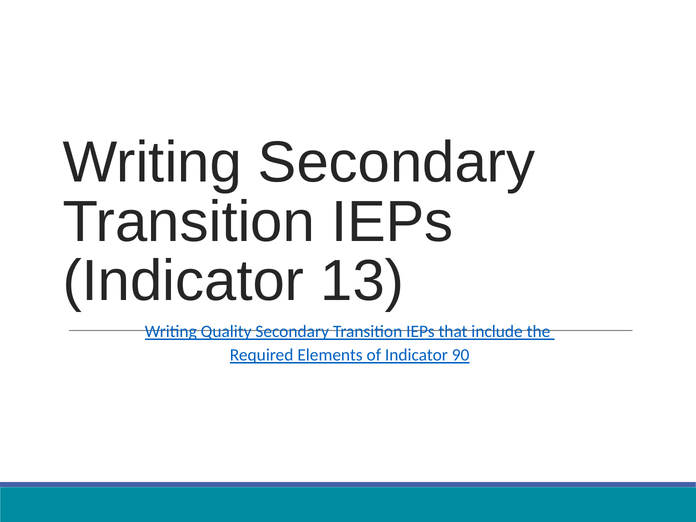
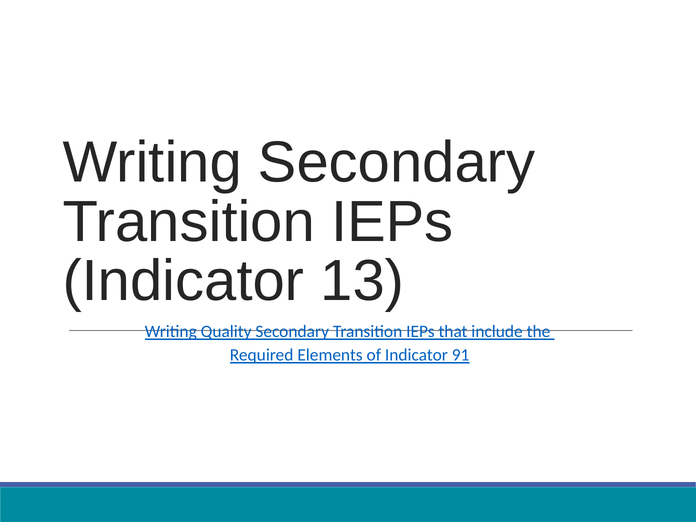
90: 90 -> 91
